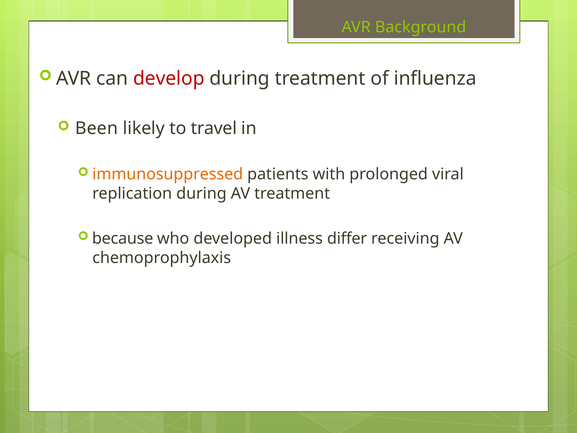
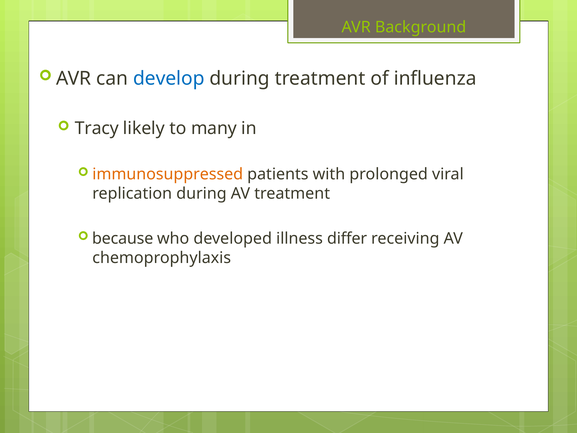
develop colour: red -> blue
Been: Been -> Tracy
travel: travel -> many
